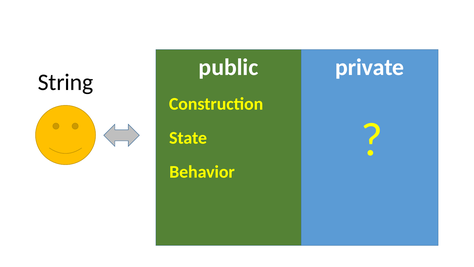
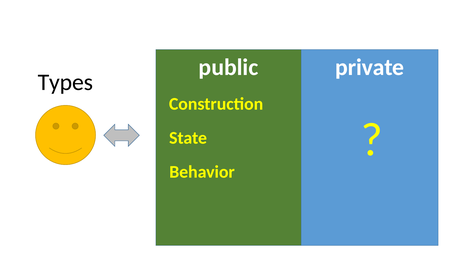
String: String -> Types
